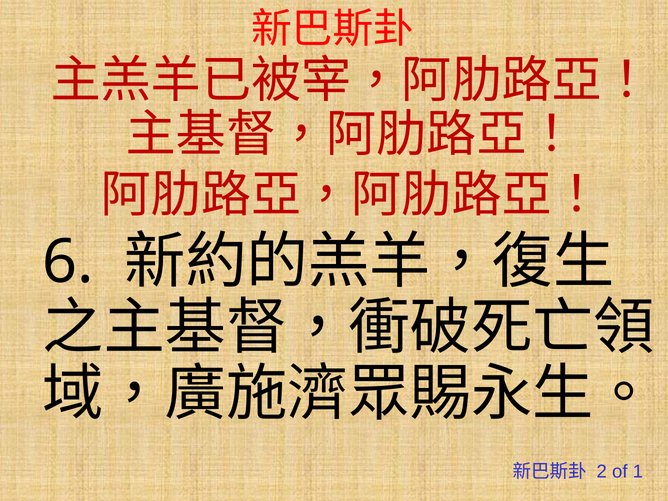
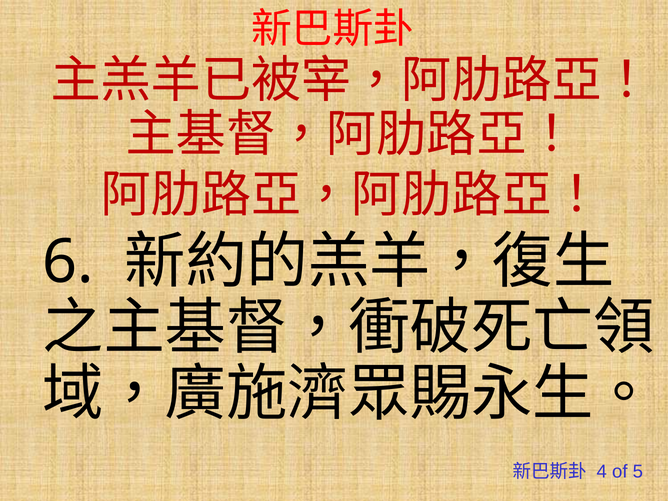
2: 2 -> 4
1: 1 -> 5
